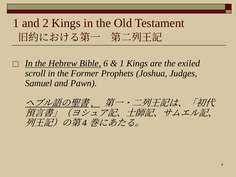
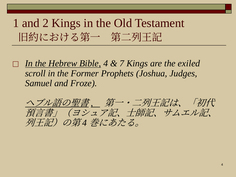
Bible 6: 6 -> 4
1 at (122, 63): 1 -> 7
Pawn: Pawn -> Froze
